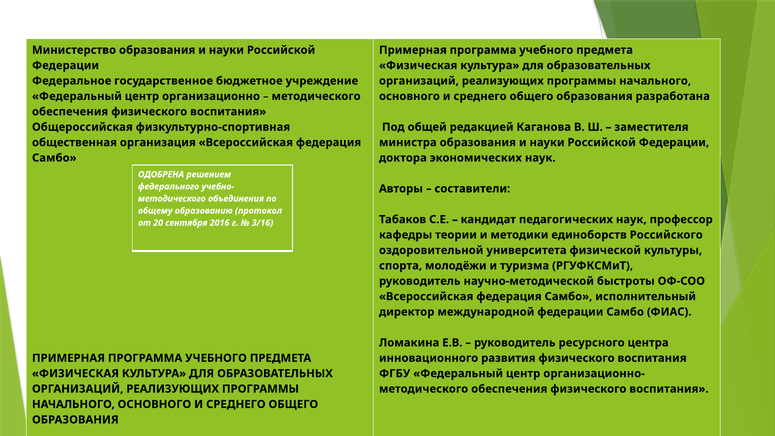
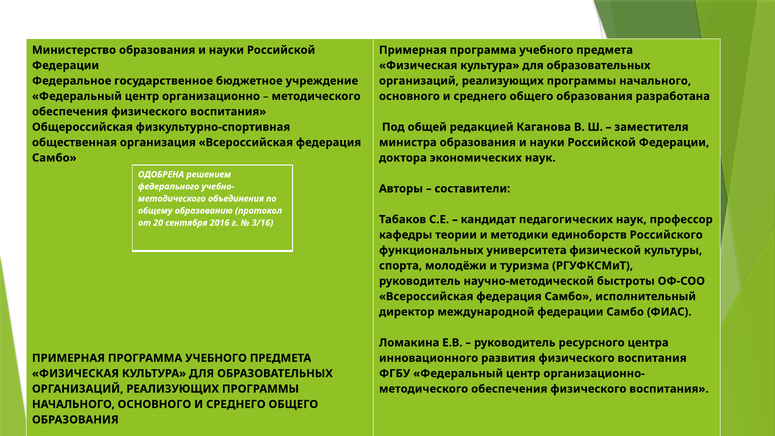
оздоровительной: оздоровительной -> функциональных
